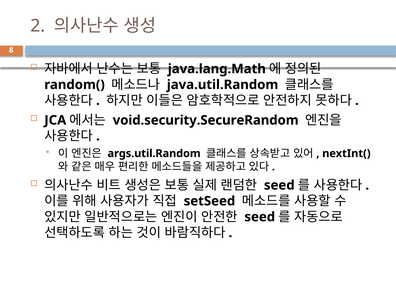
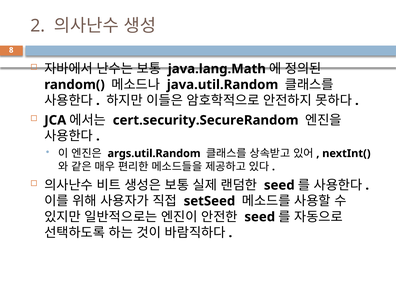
void.security.SecureRandom: void.security.SecureRandom -> cert.security.SecureRandom
